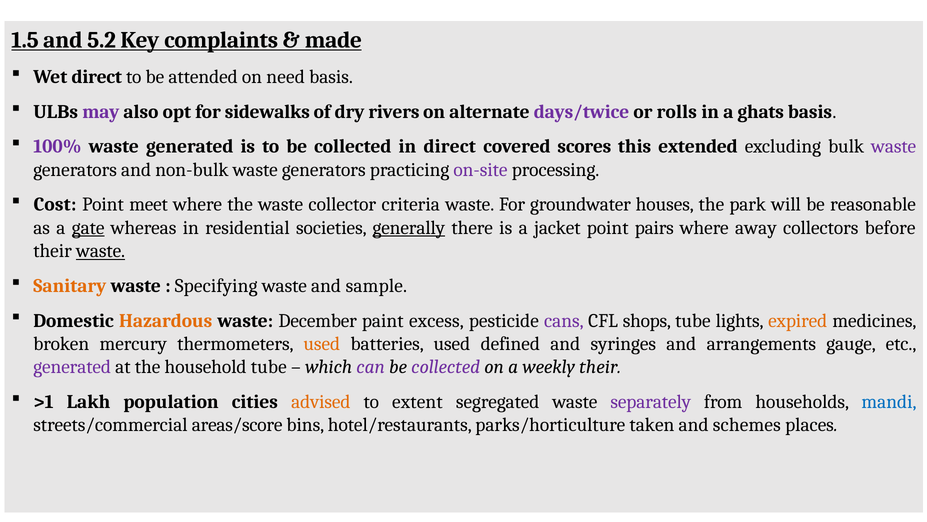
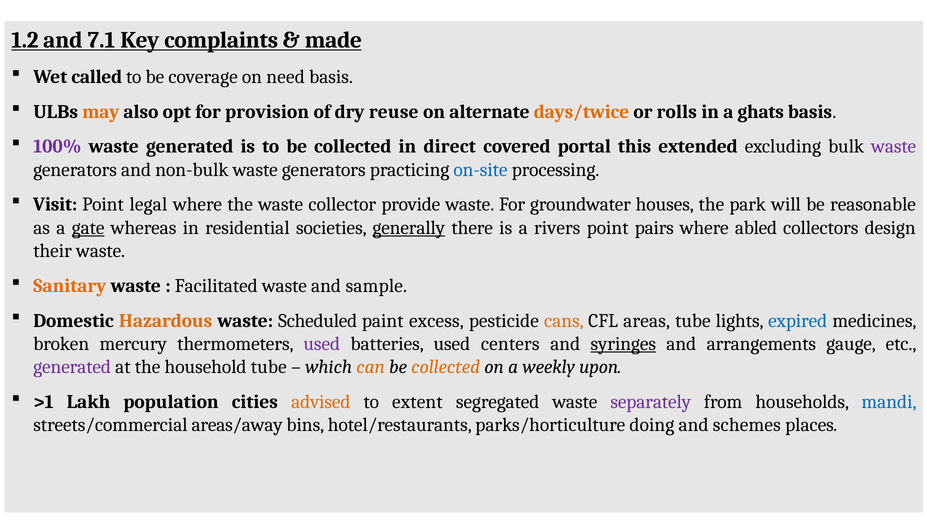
1.5: 1.5 -> 1.2
5.2: 5.2 -> 7.1
Wet direct: direct -> called
attended: attended -> coverage
may colour: purple -> orange
sidewalks: sidewalks -> provision
rivers: rivers -> reuse
days/twice colour: purple -> orange
scores: scores -> portal
on-site colour: purple -> blue
Cost: Cost -> Visit
meet: meet -> legal
criteria: criteria -> provide
jacket: jacket -> rivers
away: away -> abled
before: before -> design
waste at (101, 251) underline: present -> none
Specifying: Specifying -> Facilitated
December: December -> Scheduled
cans colour: purple -> orange
shops: shops -> areas
expired colour: orange -> blue
used at (322, 343) colour: orange -> purple
defined: defined -> centers
syringes underline: none -> present
can colour: purple -> orange
collected at (446, 367) colour: purple -> orange
weekly their: their -> upon
areas/score: areas/score -> areas/away
taken: taken -> doing
